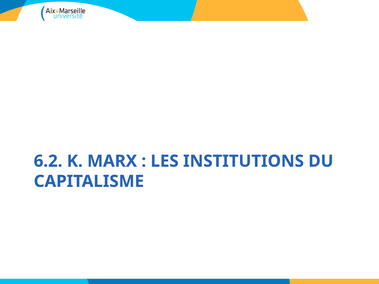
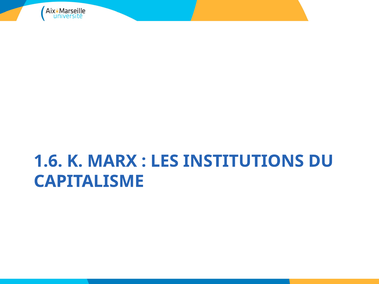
6.2: 6.2 -> 1.6
